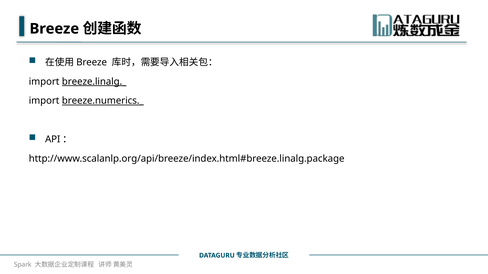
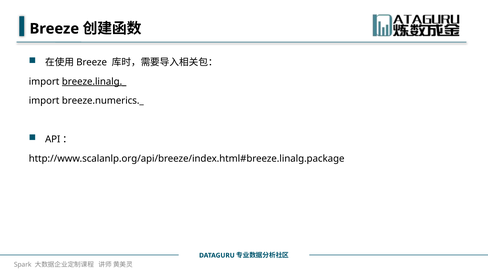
breeze.numerics._ underline: present -> none
